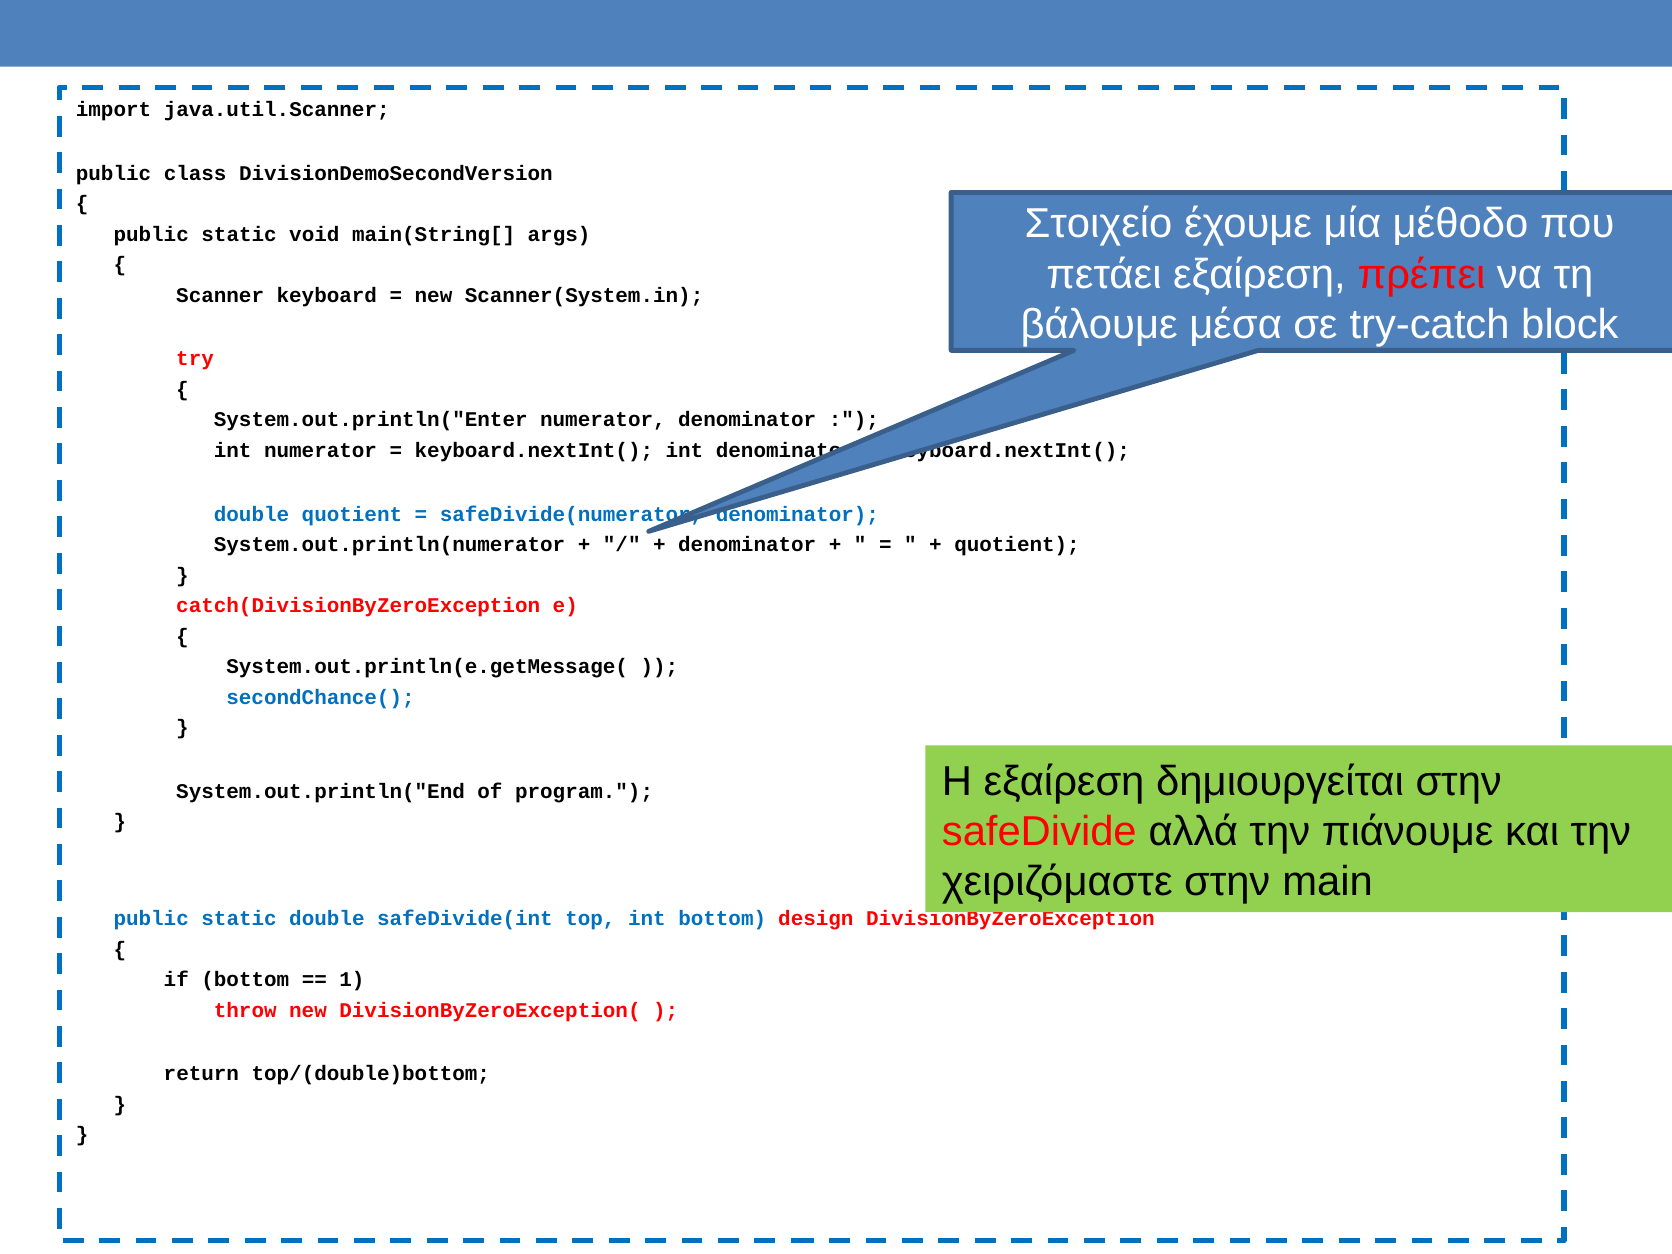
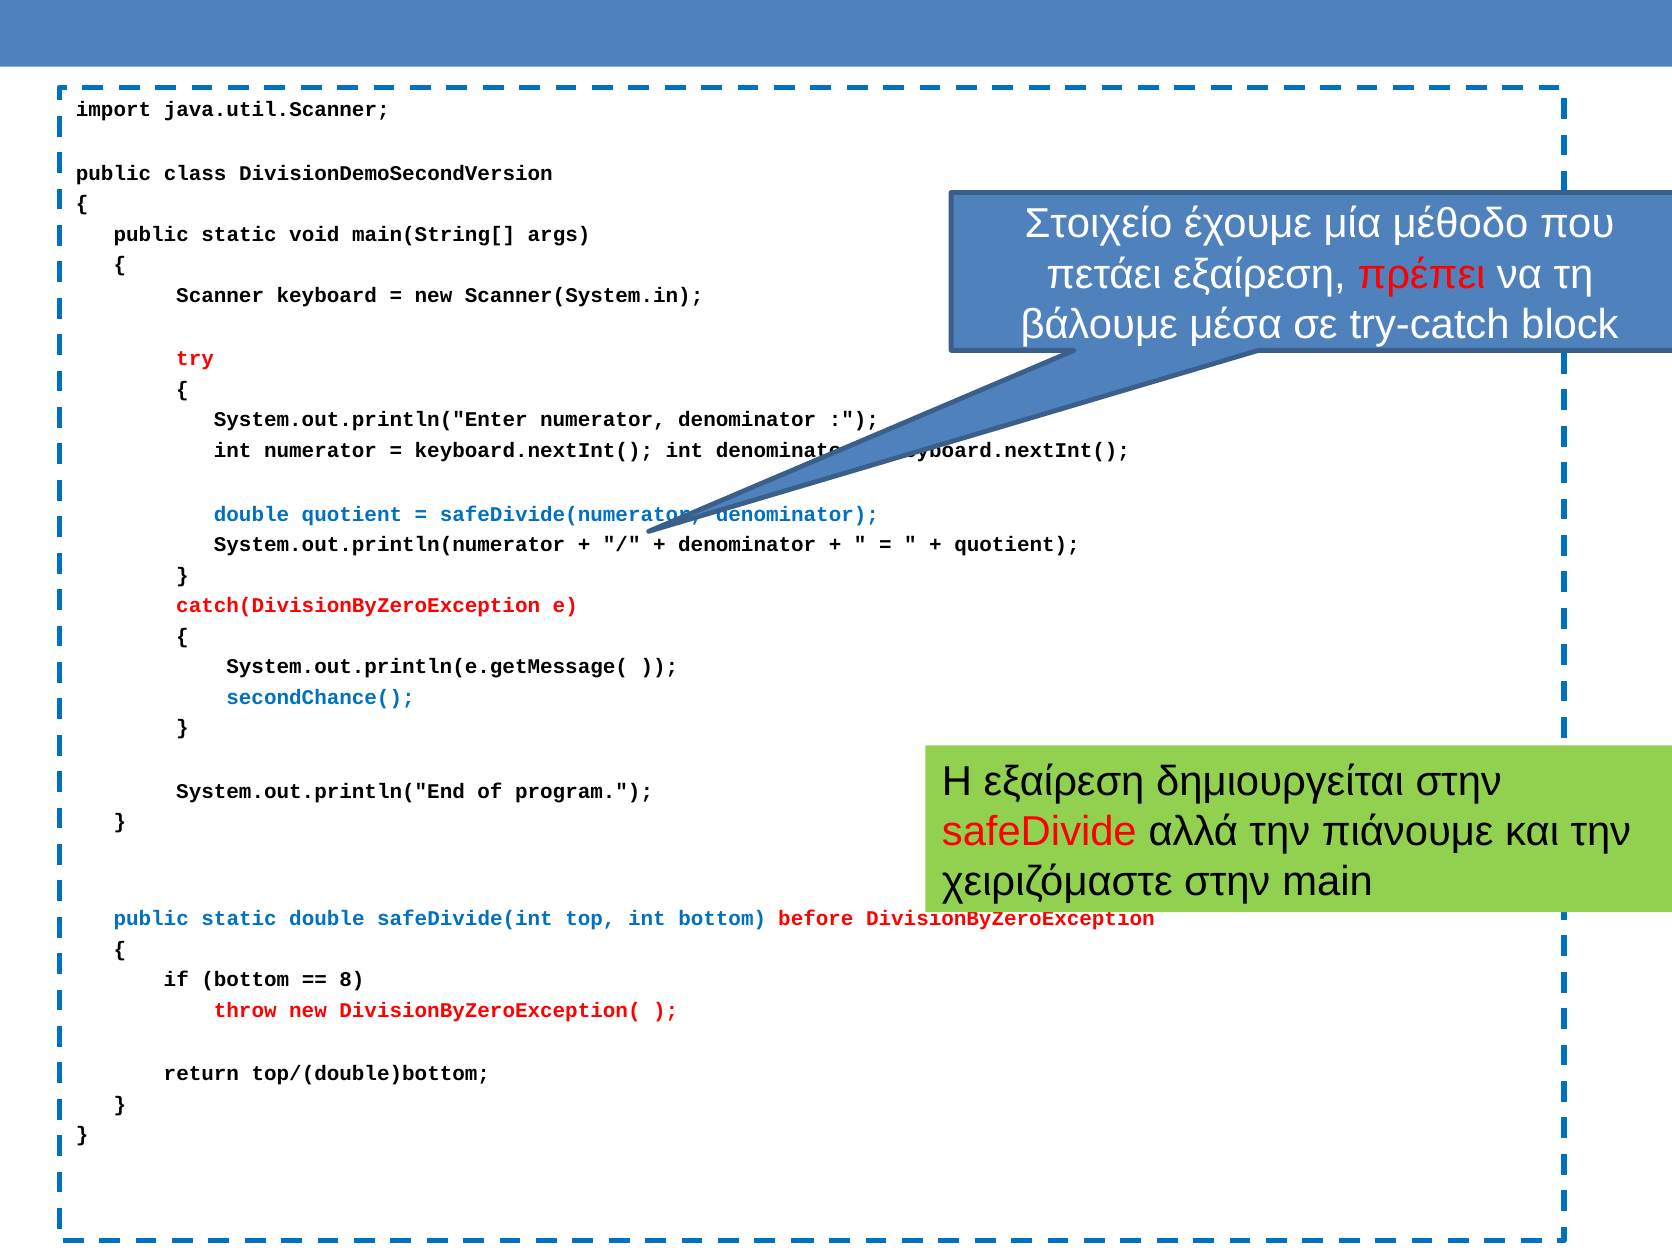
design: design -> before
1: 1 -> 8
